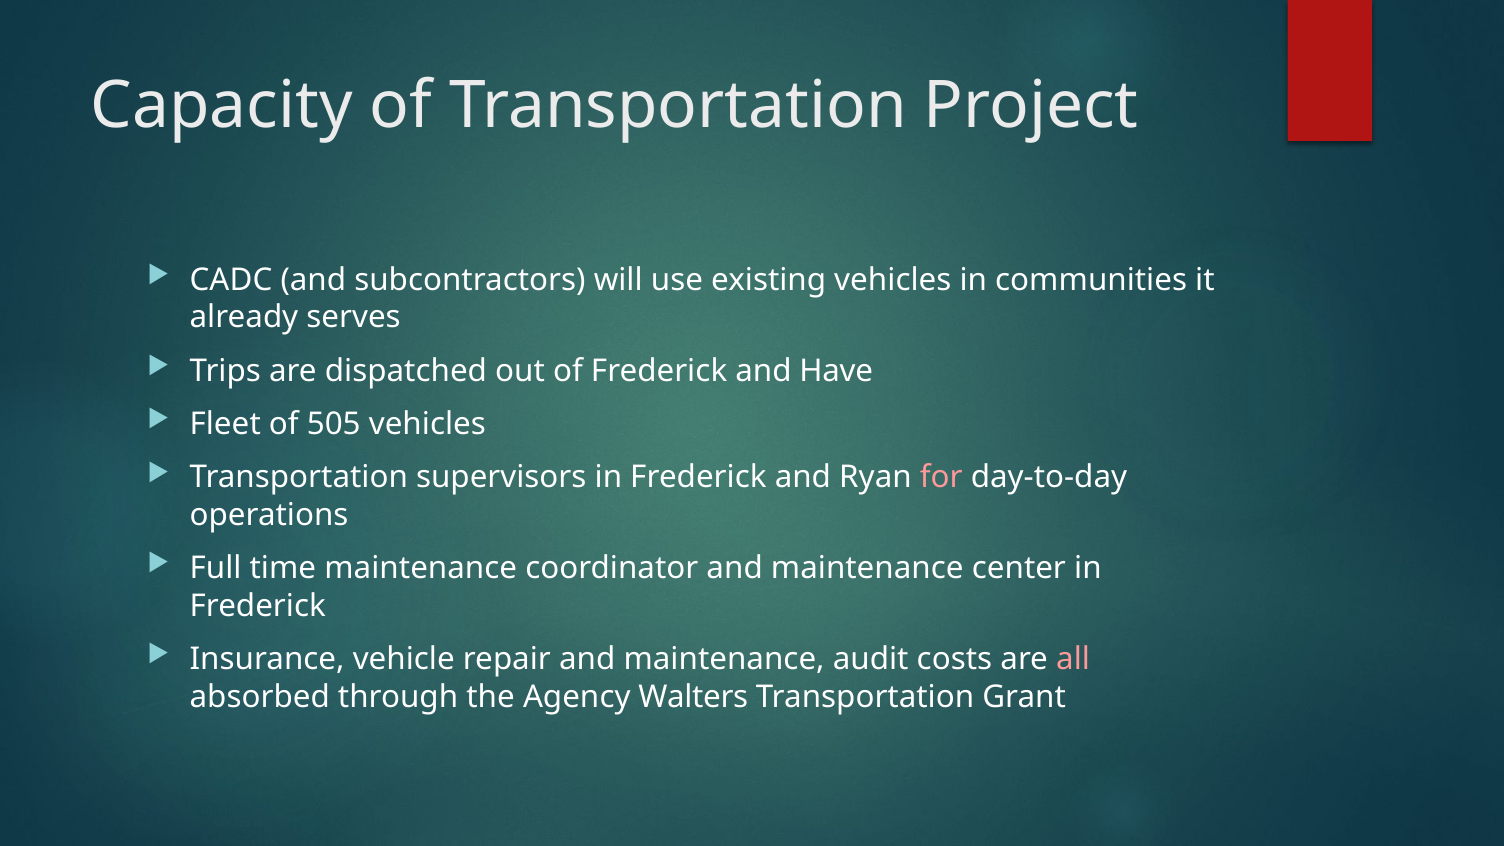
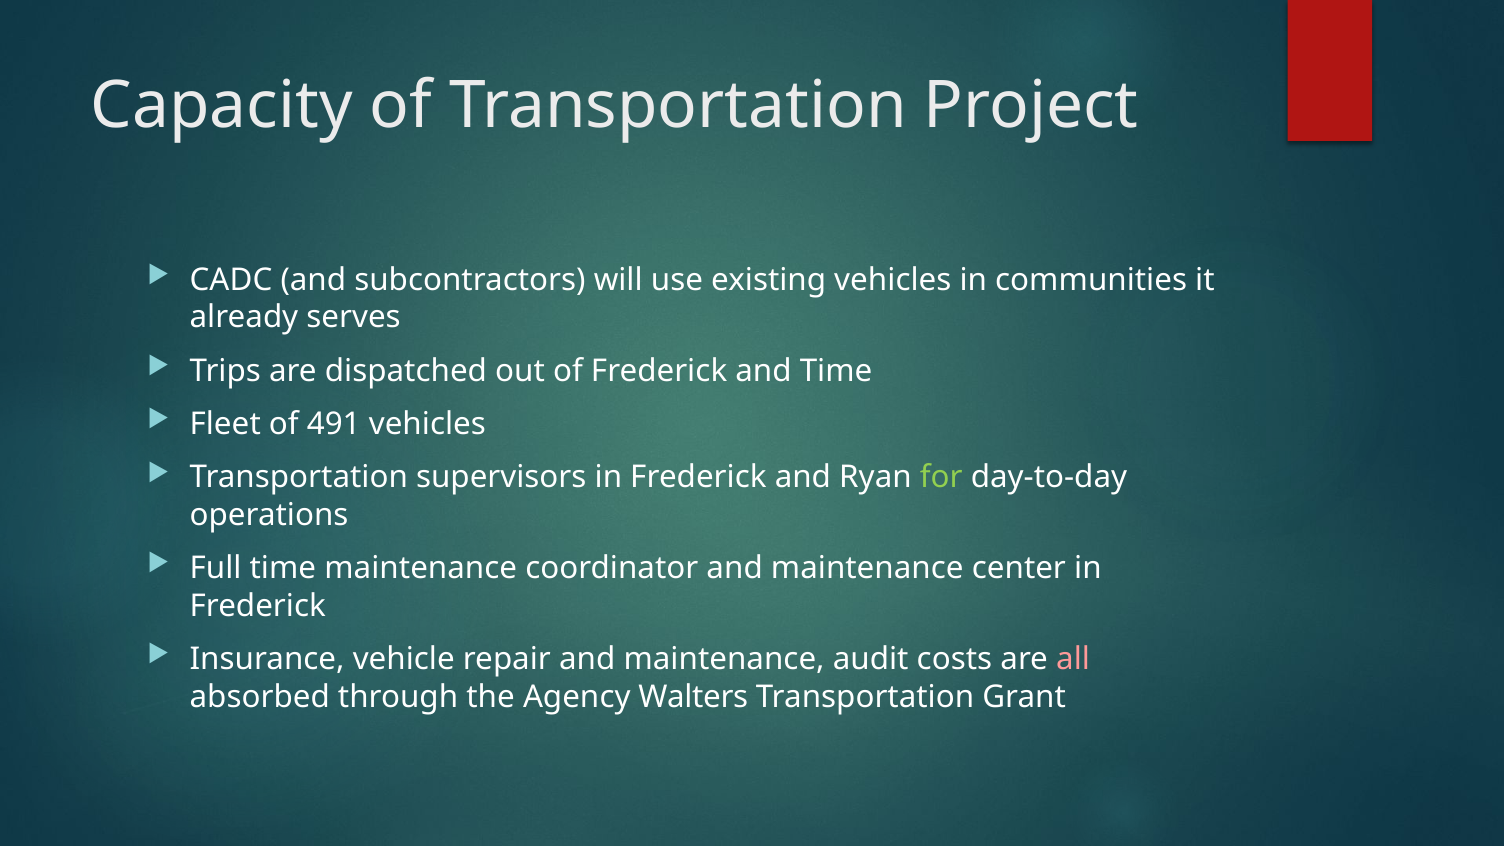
and Have: Have -> Time
505: 505 -> 491
for colour: pink -> light green
